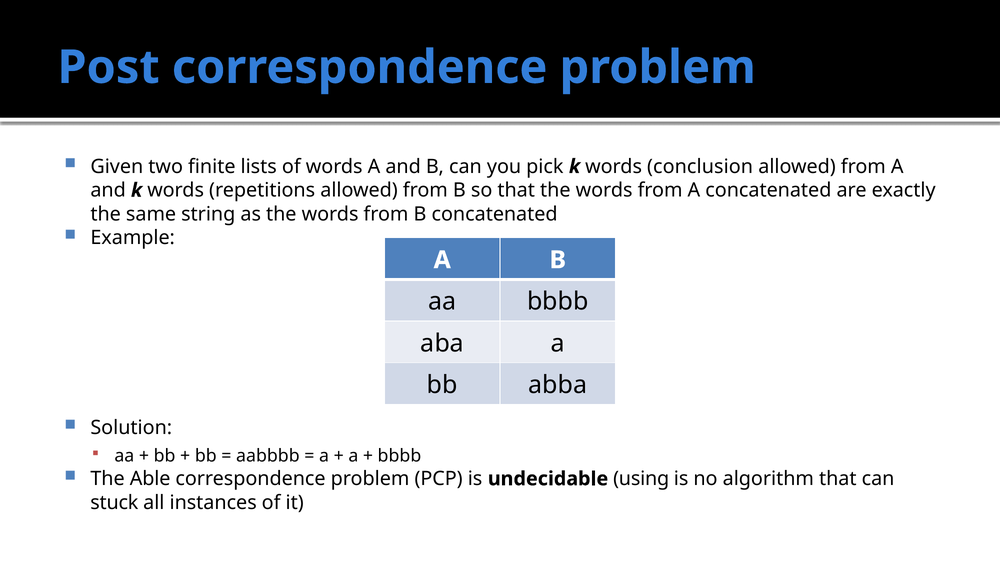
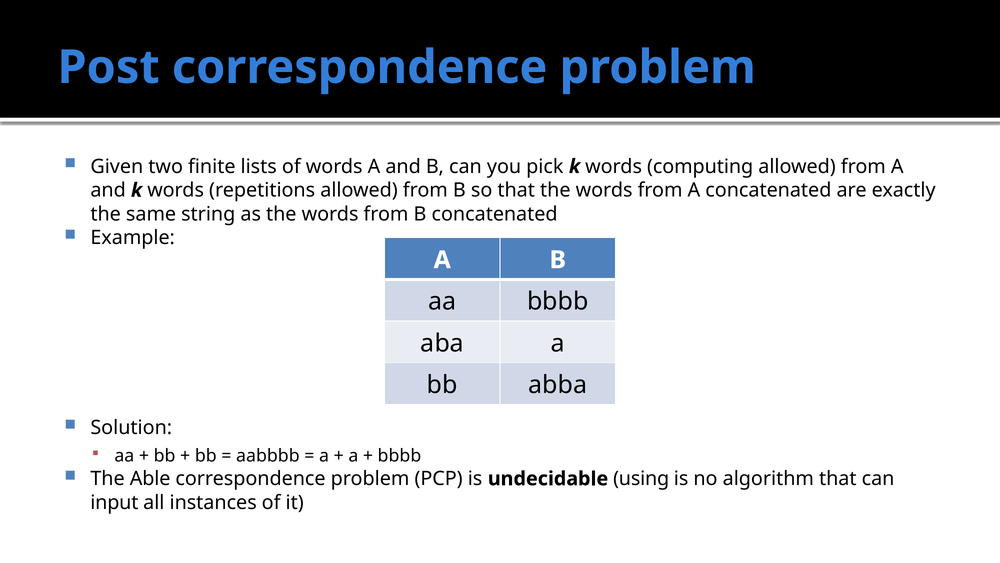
conclusion: conclusion -> computing
stuck: stuck -> input
